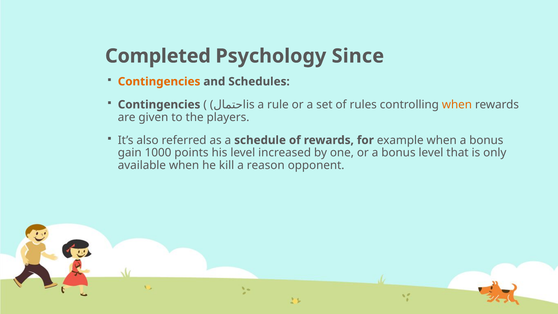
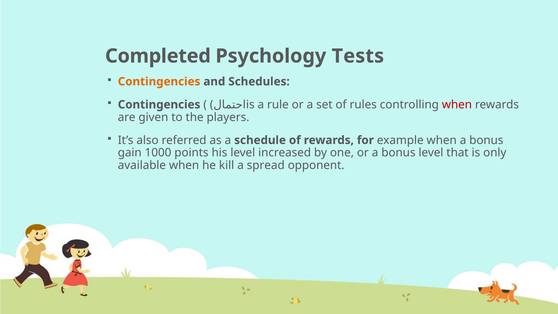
Since: Since -> Tests
when at (457, 105) colour: orange -> red
reason: reason -> spread
